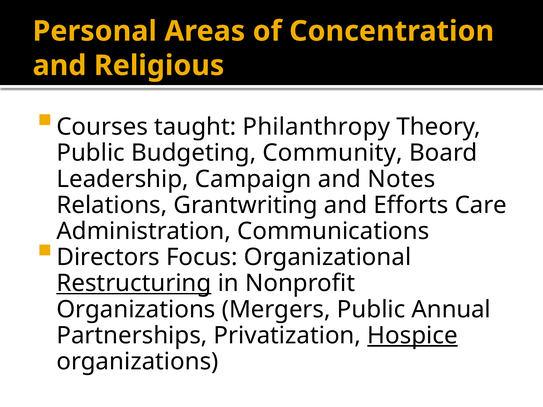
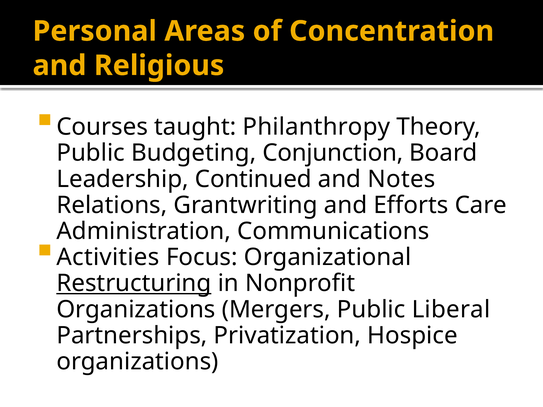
Community: Community -> Conjunction
Campaign: Campaign -> Continued
Directors: Directors -> Activities
Annual: Annual -> Liberal
Hospice underline: present -> none
